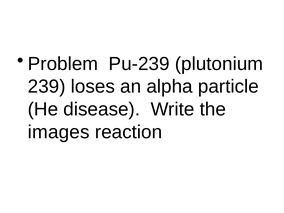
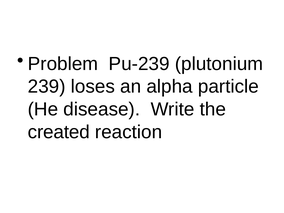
images: images -> created
